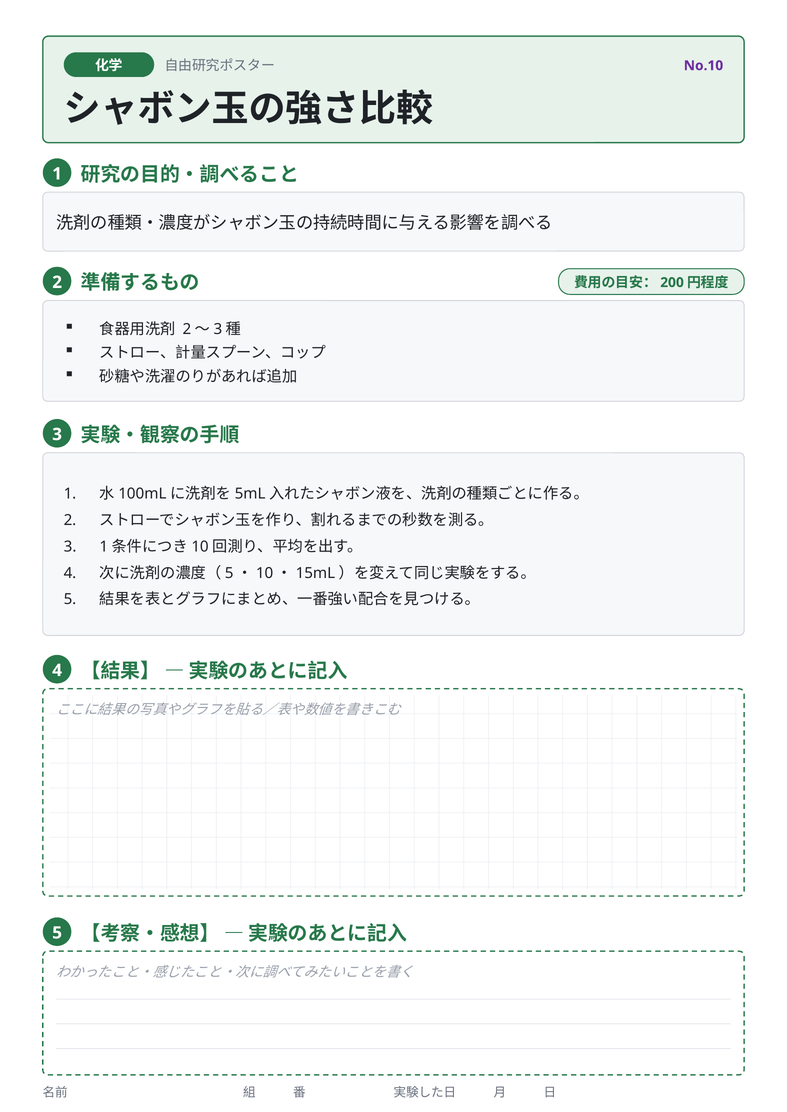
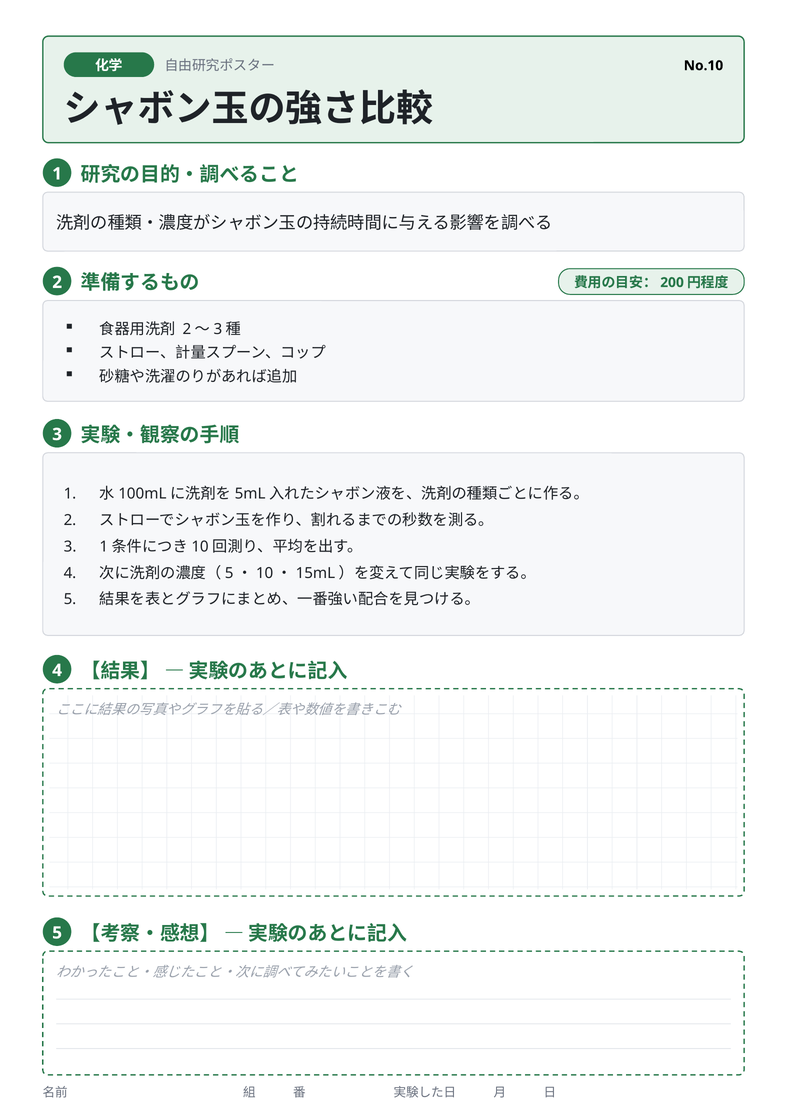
No.10 colour: purple -> black
